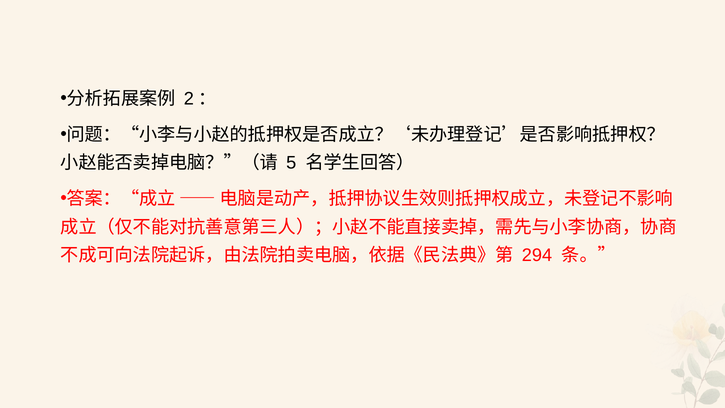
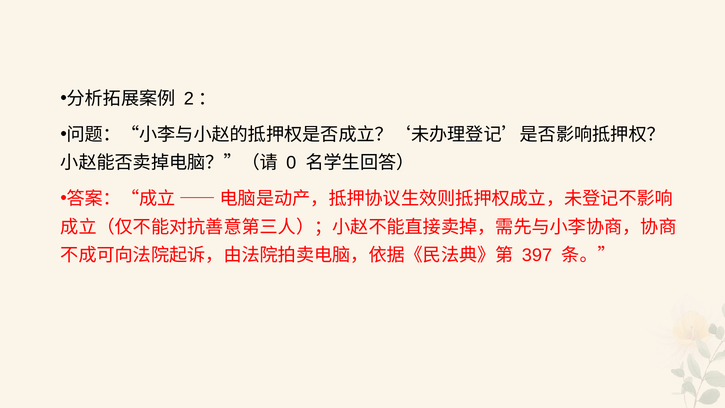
5: 5 -> 0
294: 294 -> 397
